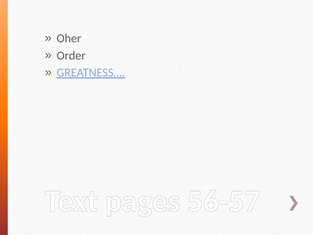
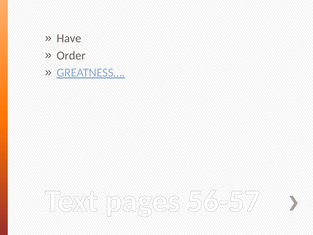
Oher: Oher -> Have
